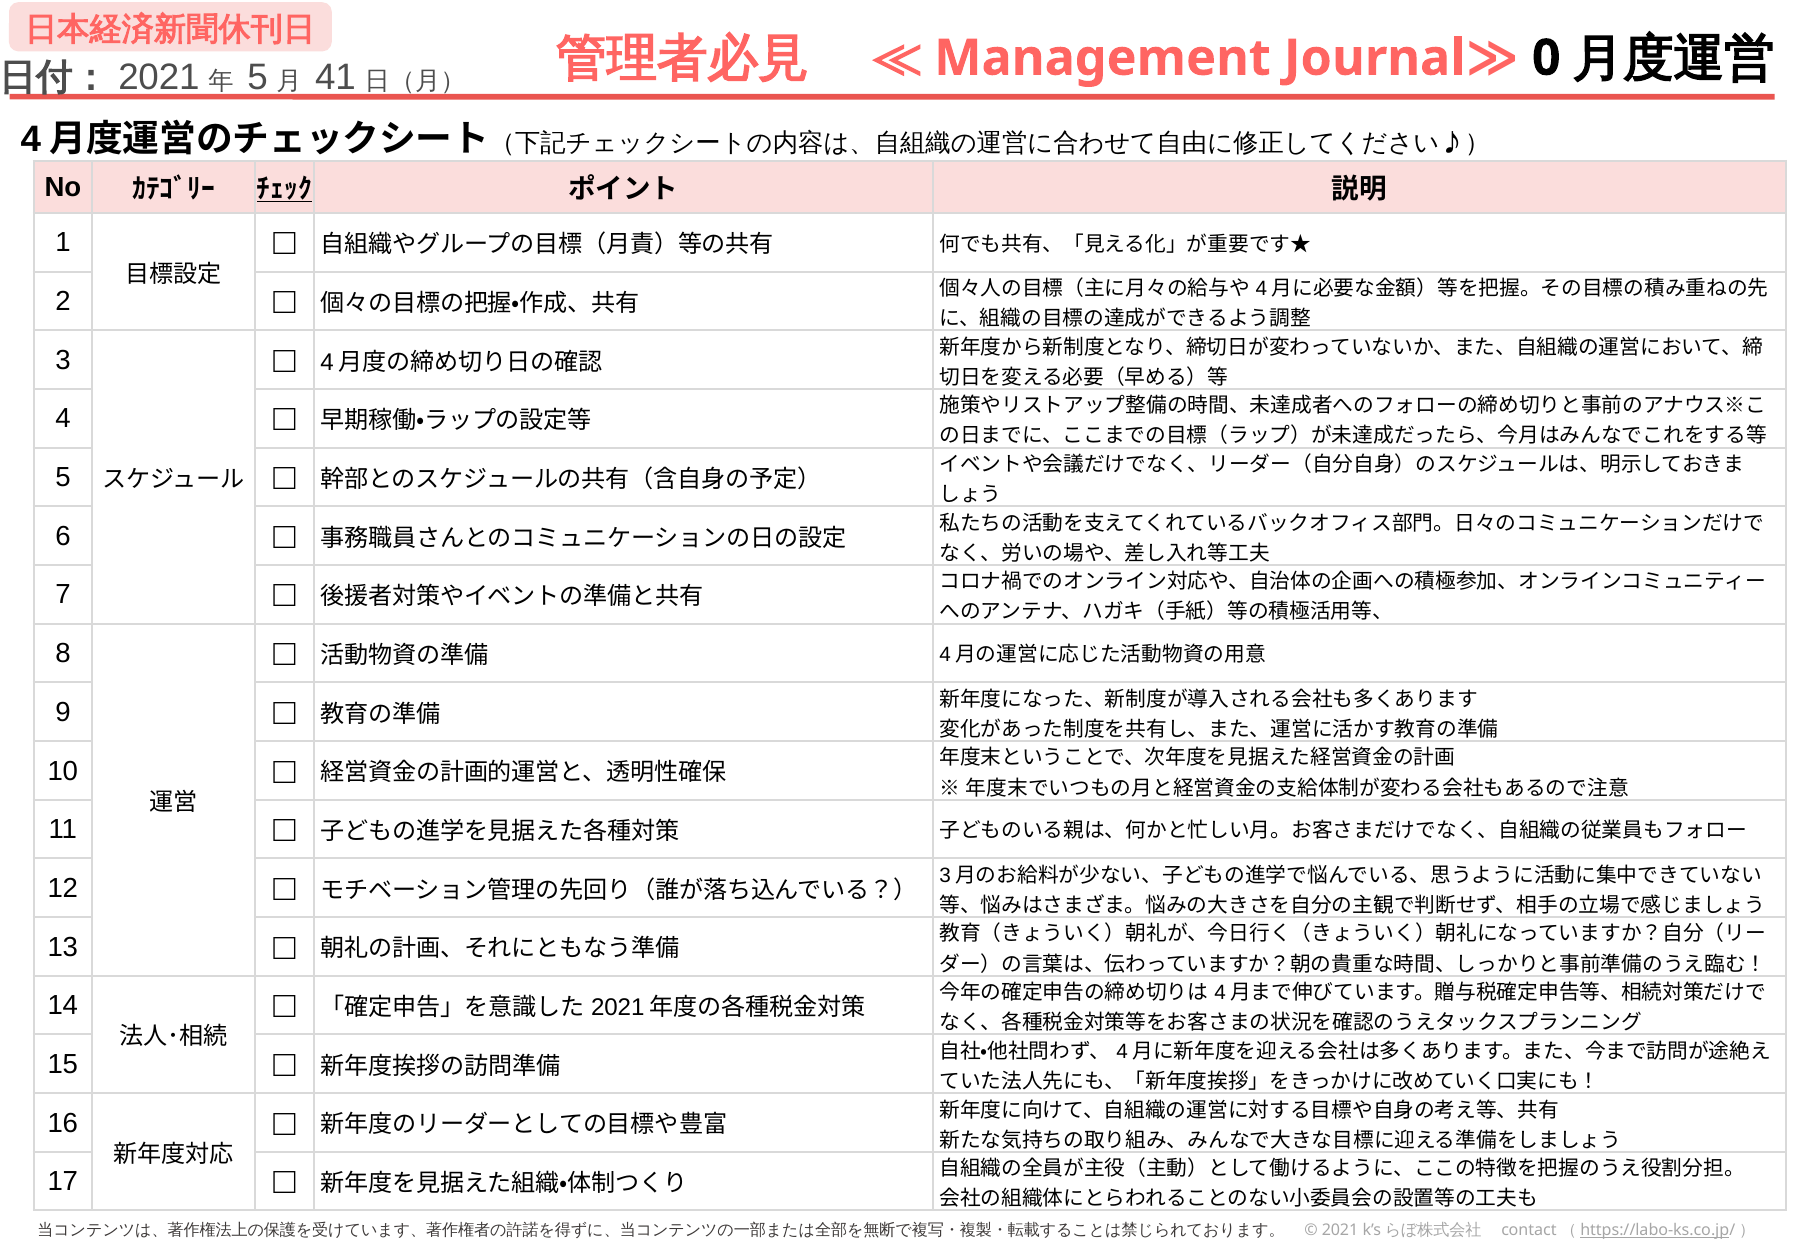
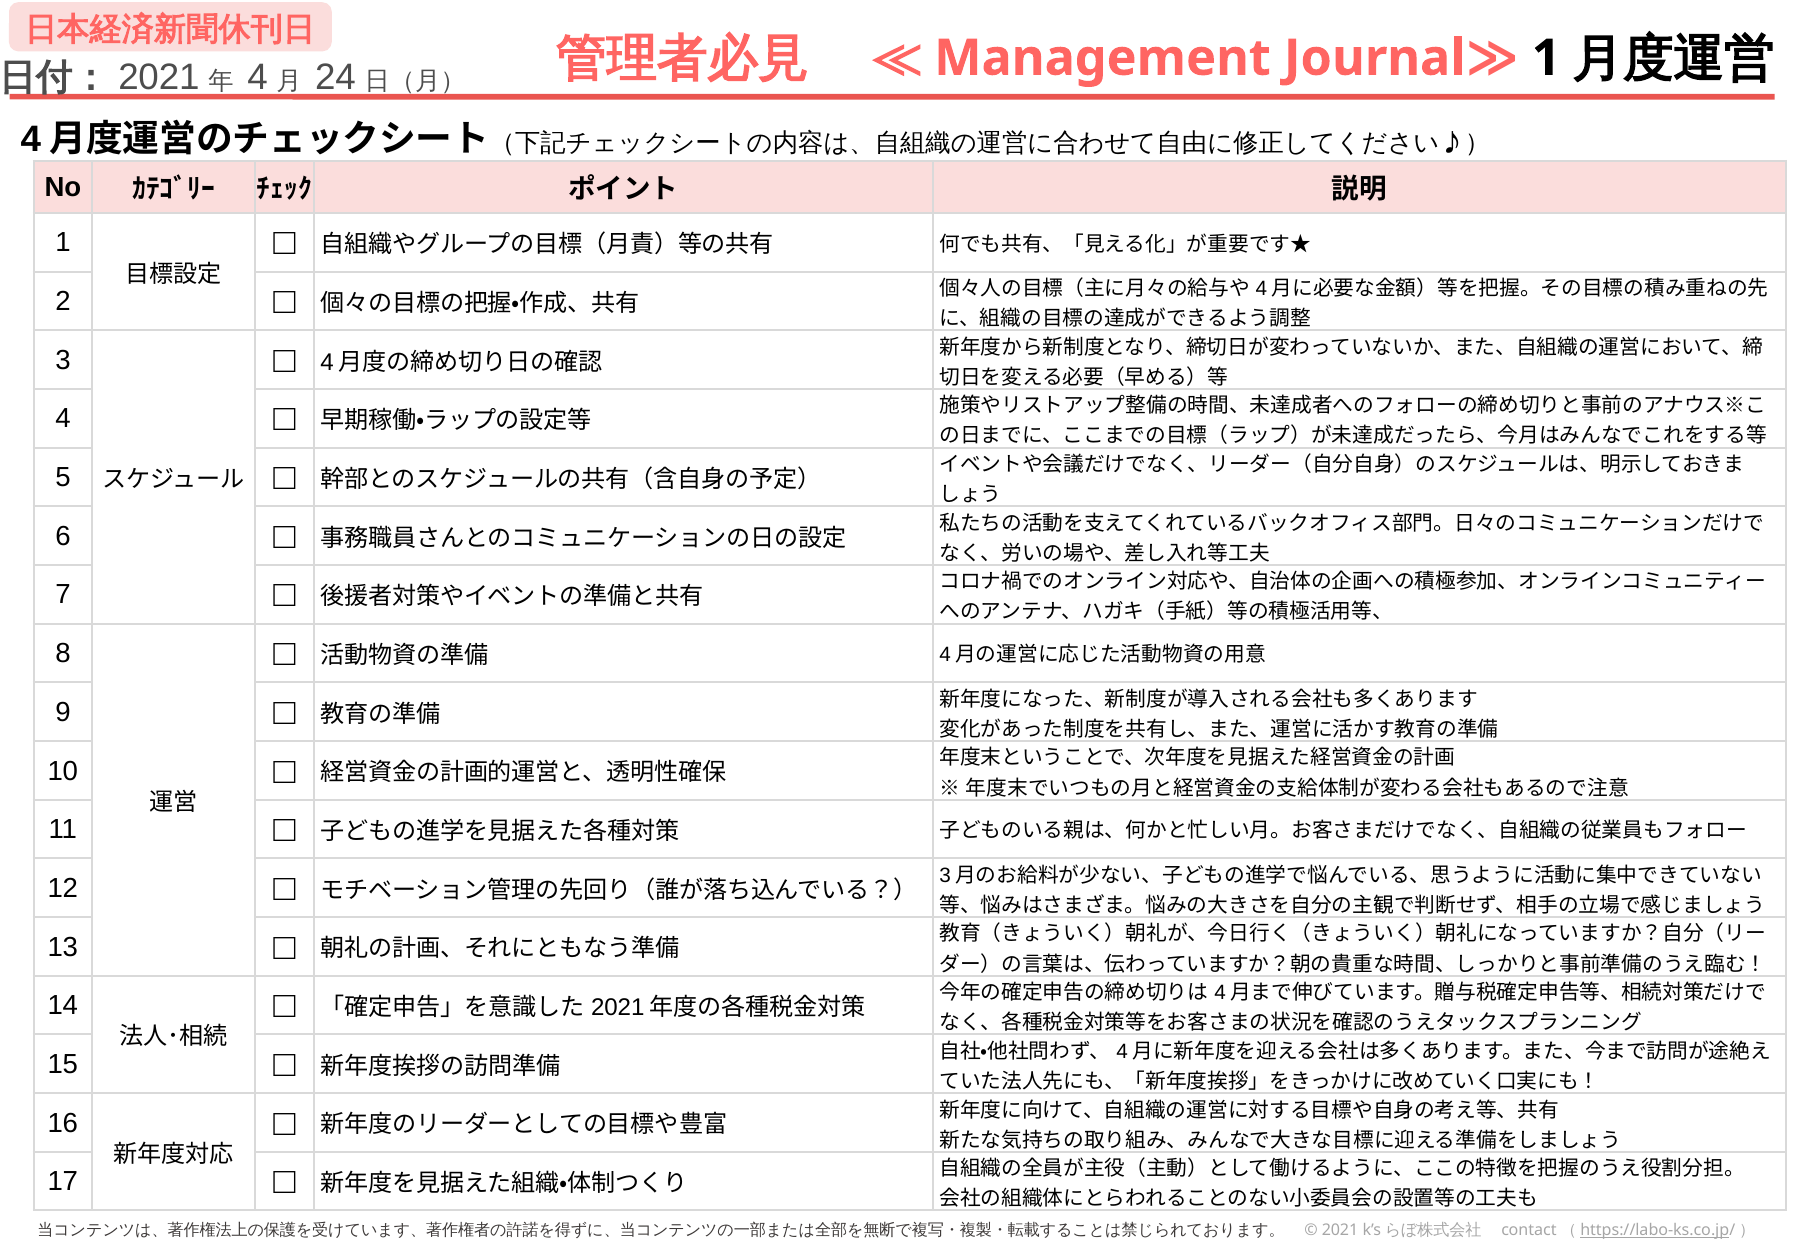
0 at (1546, 58): 0 -> 1
5 at (258, 77): 5 -> 4
41: 41 -> 24
ﾁｪｯｸ underline: present -> none
